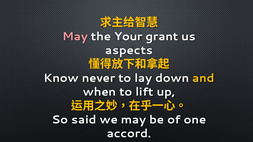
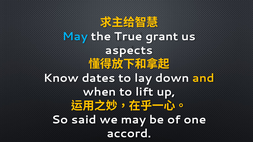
May at (75, 36) colour: pink -> light blue
Your: Your -> True
never: never -> dates
